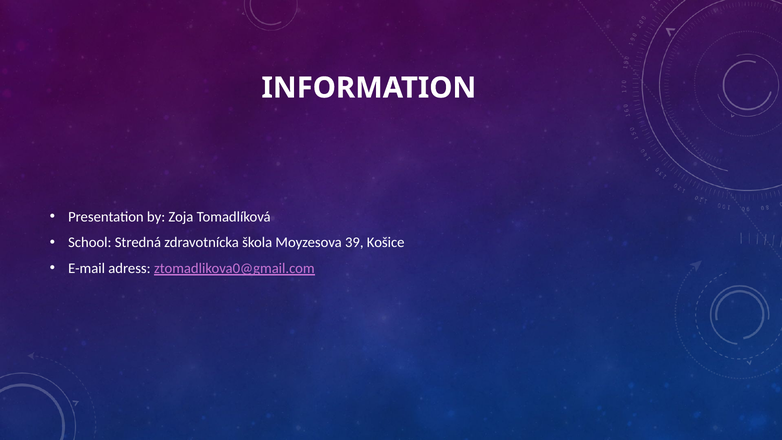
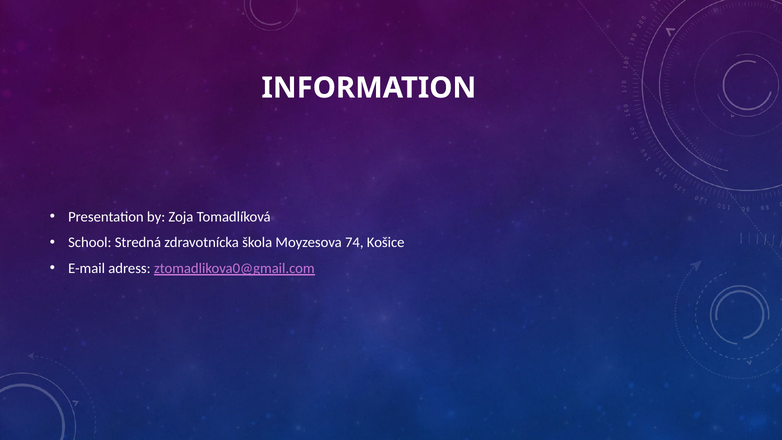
39: 39 -> 74
